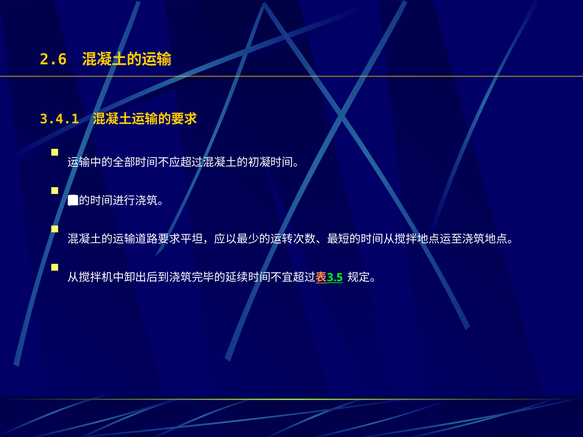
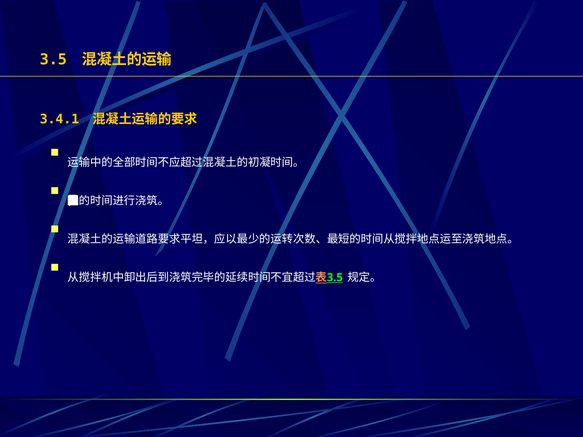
2.6 at (53, 59): 2.6 -> 3.5
